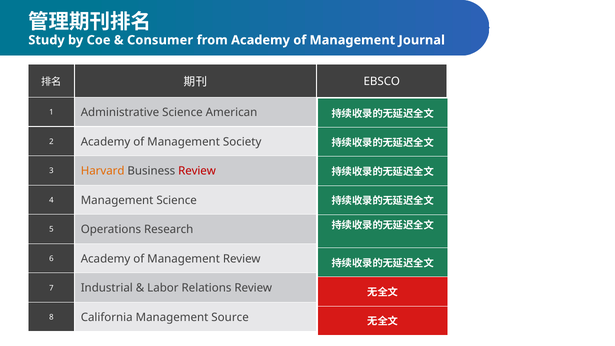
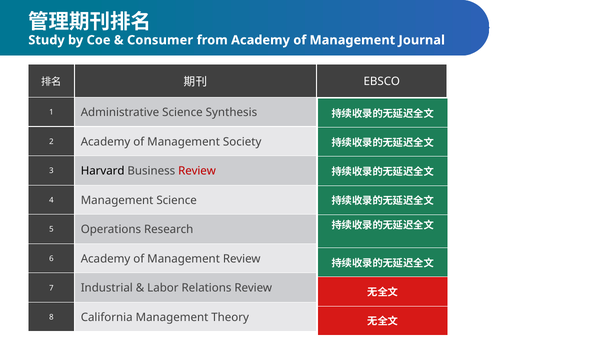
American: American -> Synthesis
Harvard colour: orange -> black
Source: Source -> Theory
